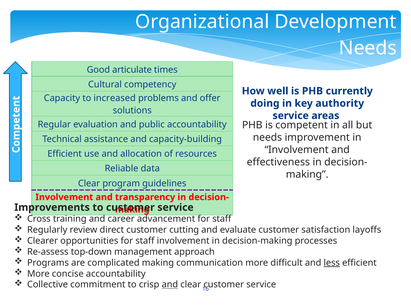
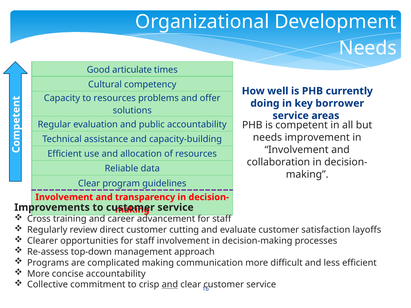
to increased: increased -> resources
authority: authority -> borrower
effectiveness: effectiveness -> collaboration
less underline: present -> none
